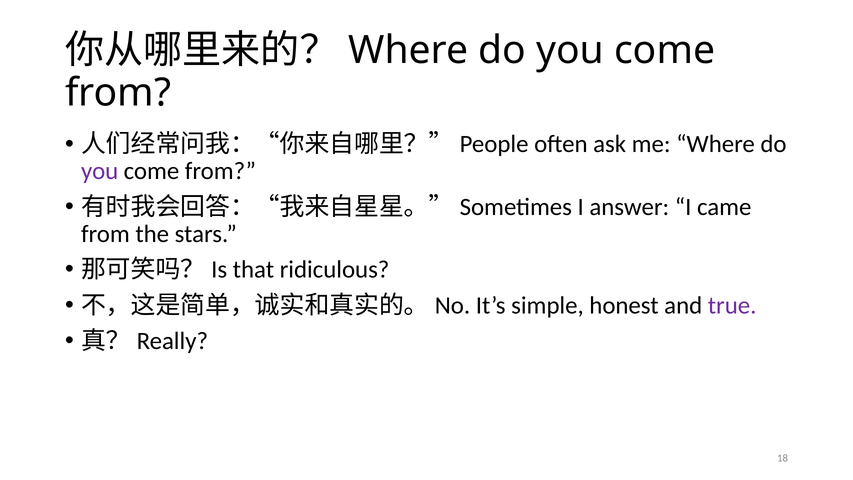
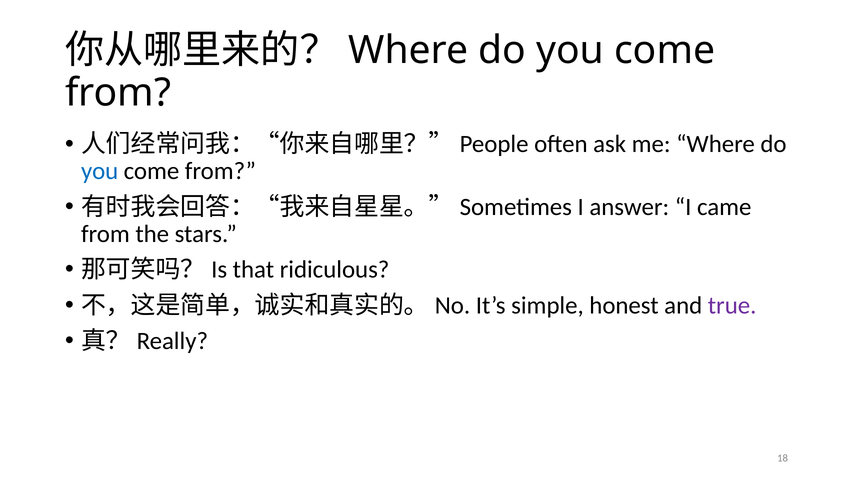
you at (100, 171) colour: purple -> blue
